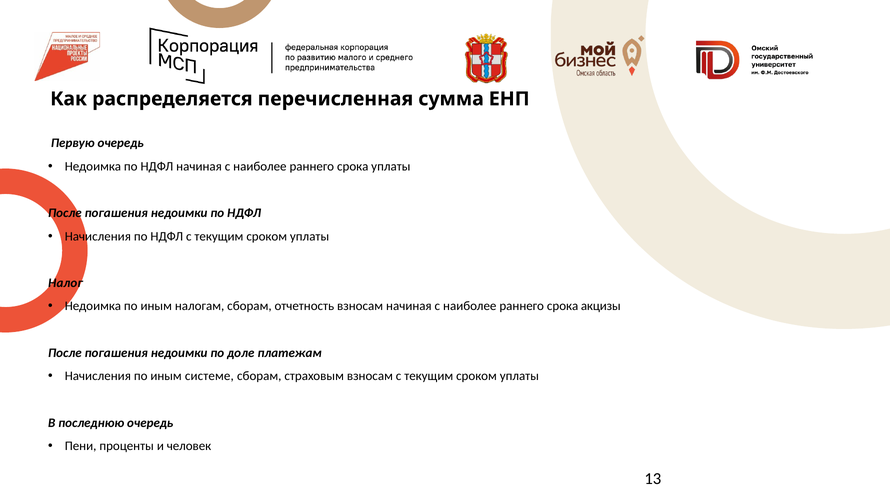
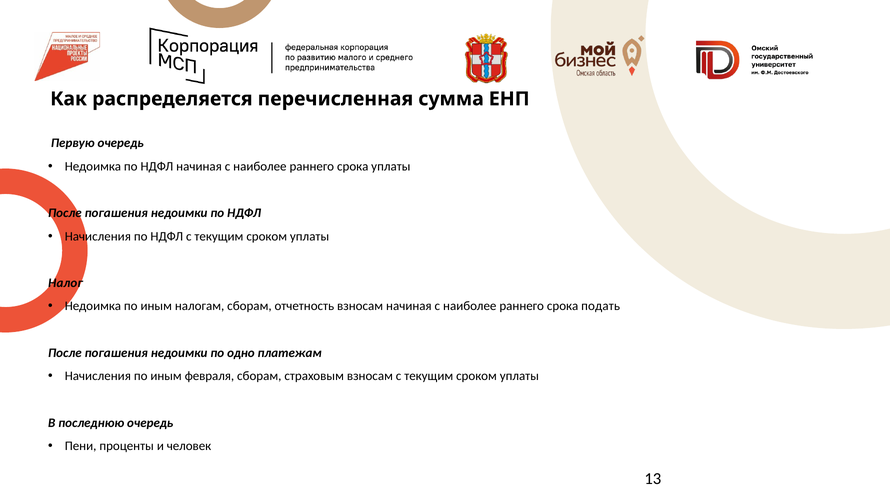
акцизы: акцизы -> подать
доле: доле -> одно
системе: системе -> февраля
